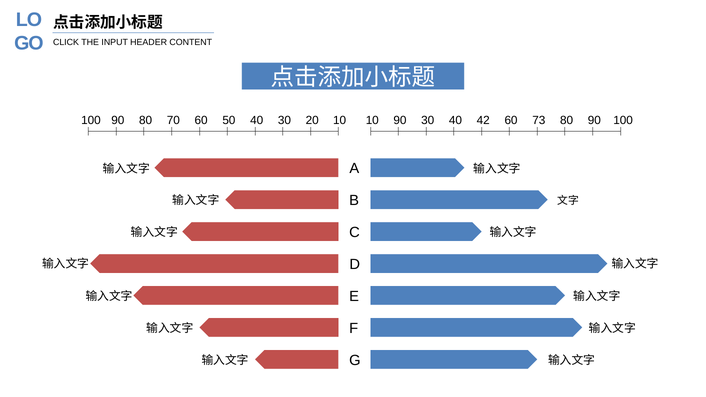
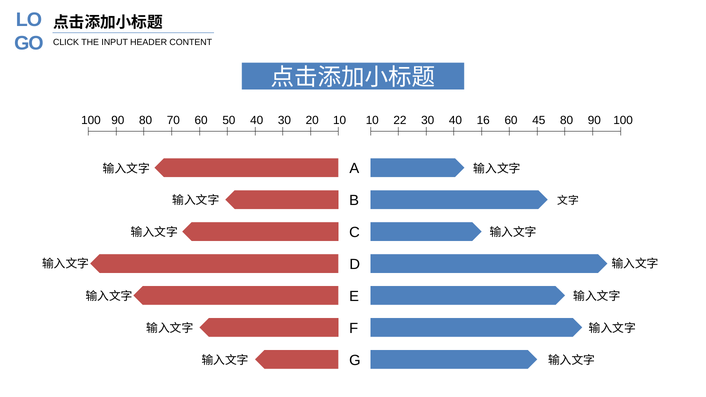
10 90: 90 -> 22
42: 42 -> 16
73: 73 -> 45
